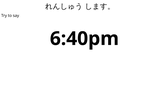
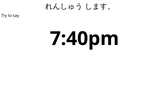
6:40pm: 6:40pm -> 7:40pm
